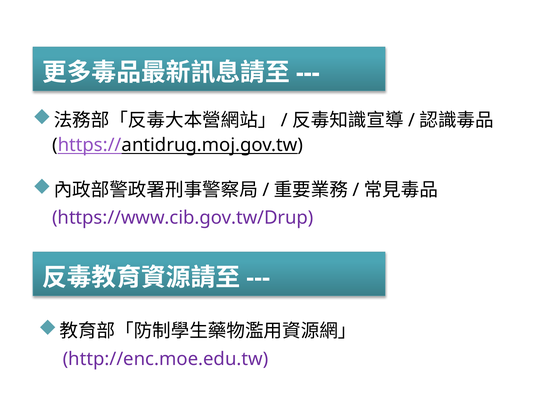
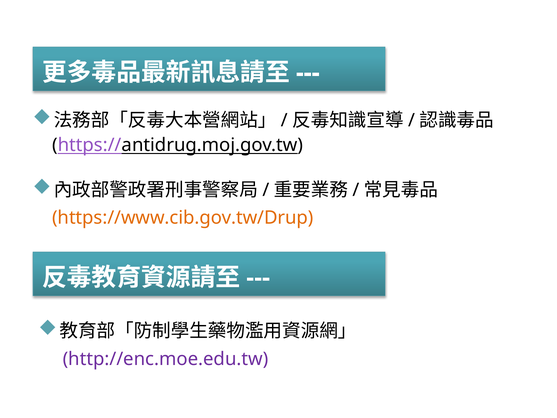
https://www.cib.gov.tw/Drup colour: purple -> orange
